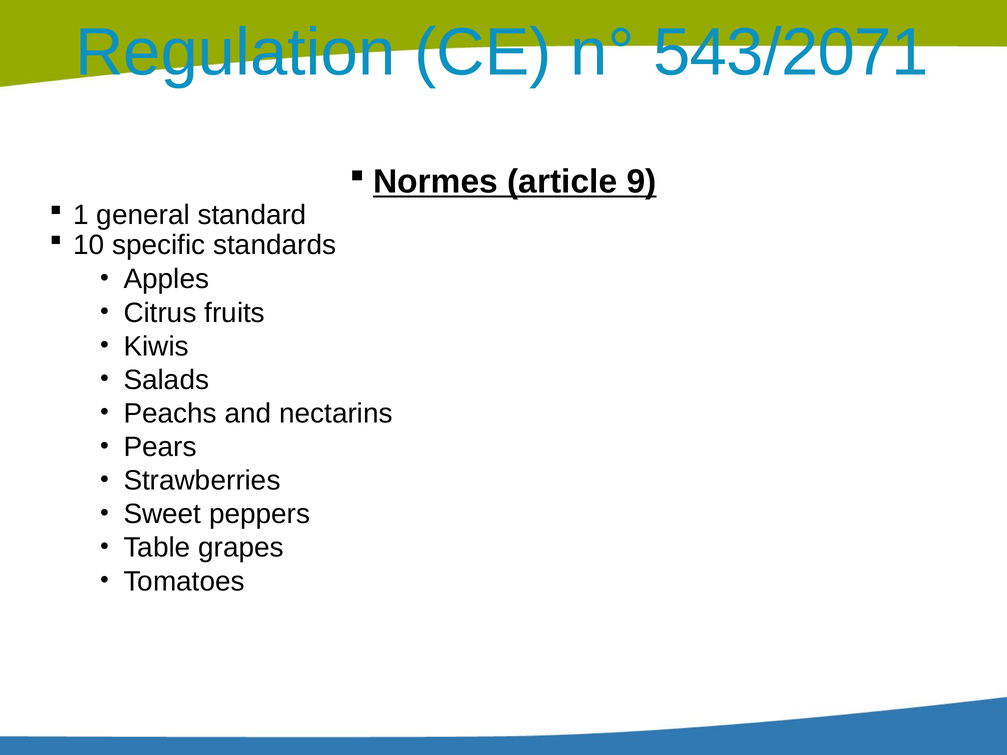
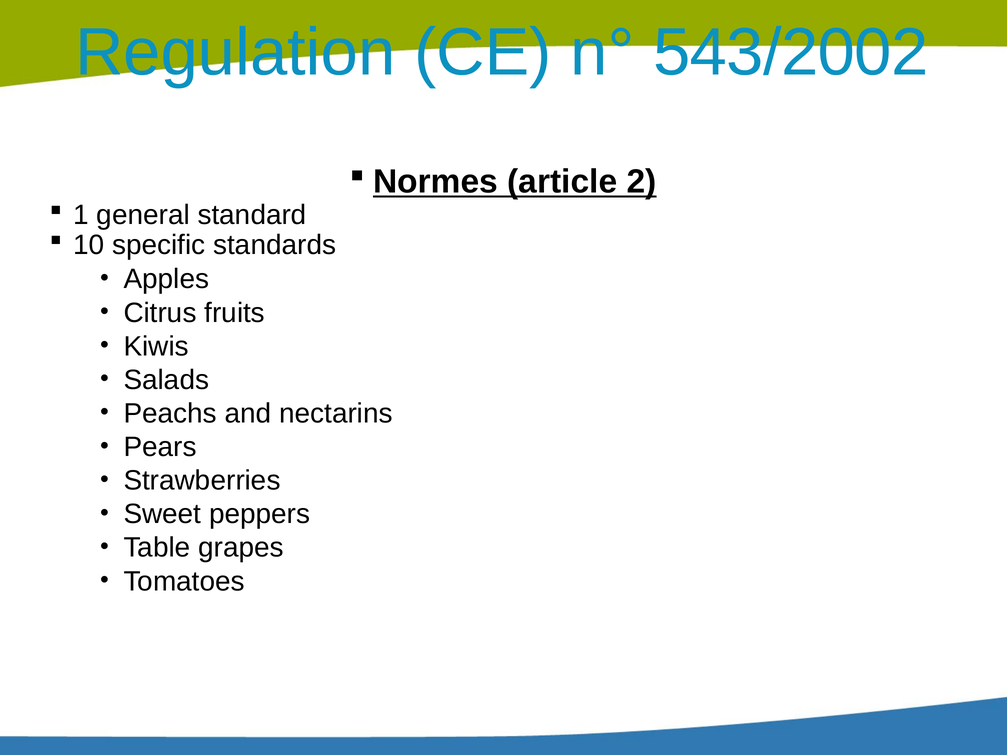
543/2071: 543/2071 -> 543/2002
9: 9 -> 2
